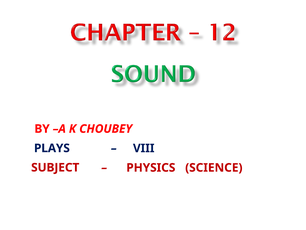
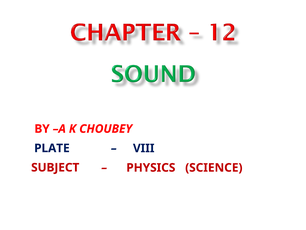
PLAYS: PLAYS -> PLATE
